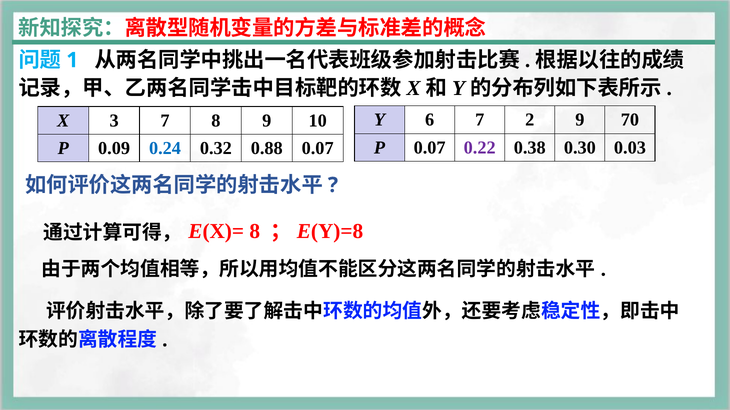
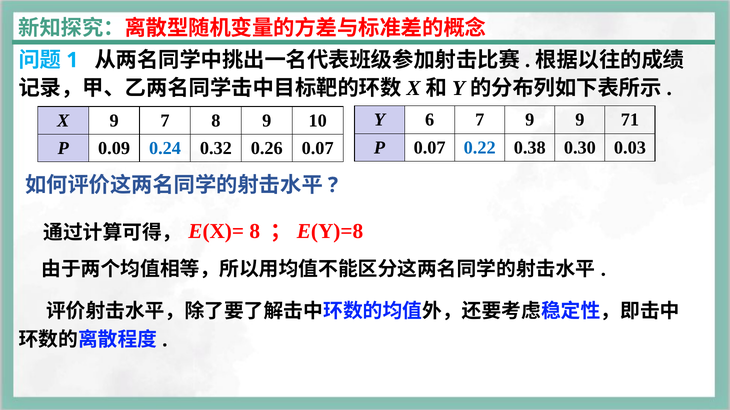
7 2: 2 -> 9
70: 70 -> 71
X 3: 3 -> 9
0.22 colour: purple -> blue
0.88: 0.88 -> 0.26
